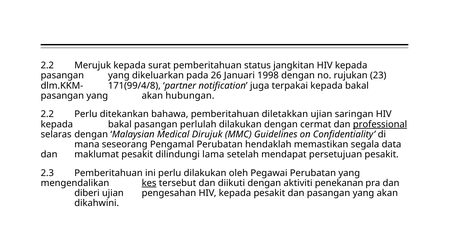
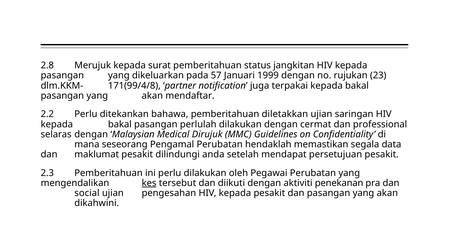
2.2 at (47, 66): 2.2 -> 2.8
26: 26 -> 57
1998: 1998 -> 1999
hubungan: hubungan -> mendaftar
professional underline: present -> none
lama: lama -> anda
diberi: diberi -> social
